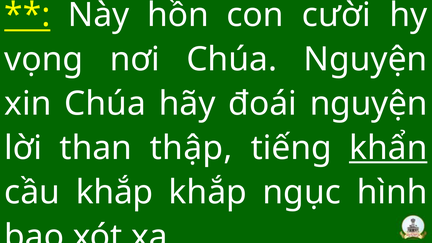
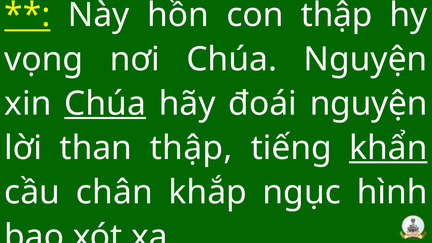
con cười: cười -> thập
Chúa at (105, 104) underline: none -> present
cầu khắp: khắp -> chân
